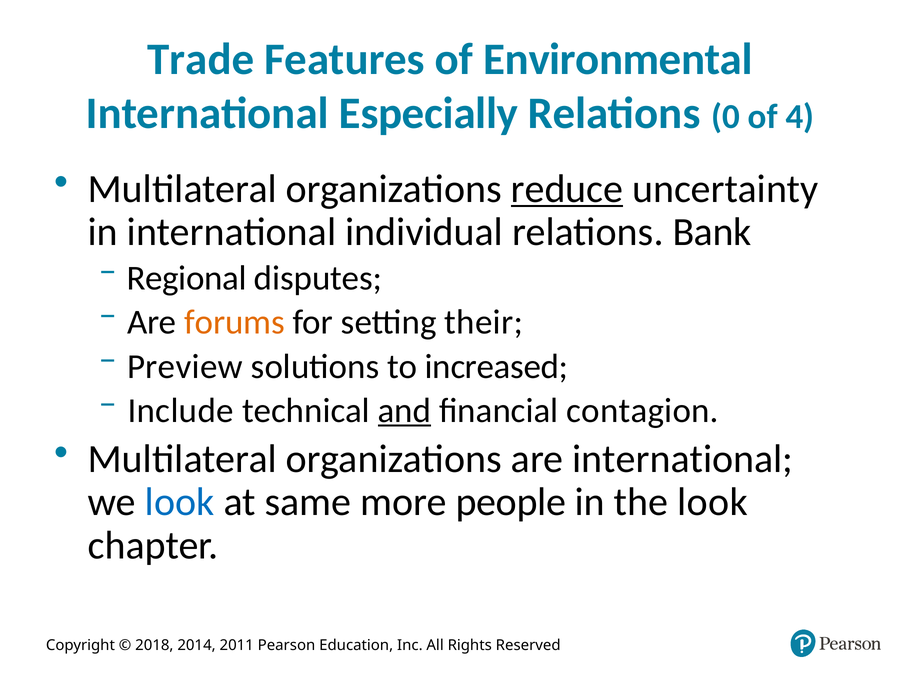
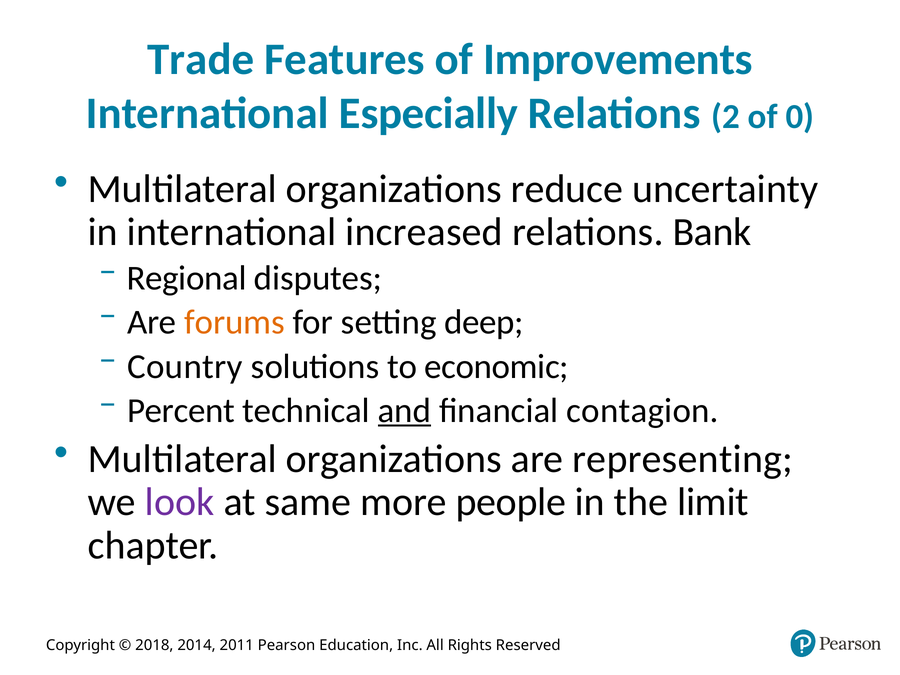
Environmental: Environmental -> Improvements
0: 0 -> 2
4: 4 -> 0
reduce underline: present -> none
individual: individual -> increased
their: their -> deep
Preview: Preview -> Country
increased: increased -> economic
Include: Include -> Percent
are international: international -> representing
look at (180, 502) colour: blue -> purple
the look: look -> limit
